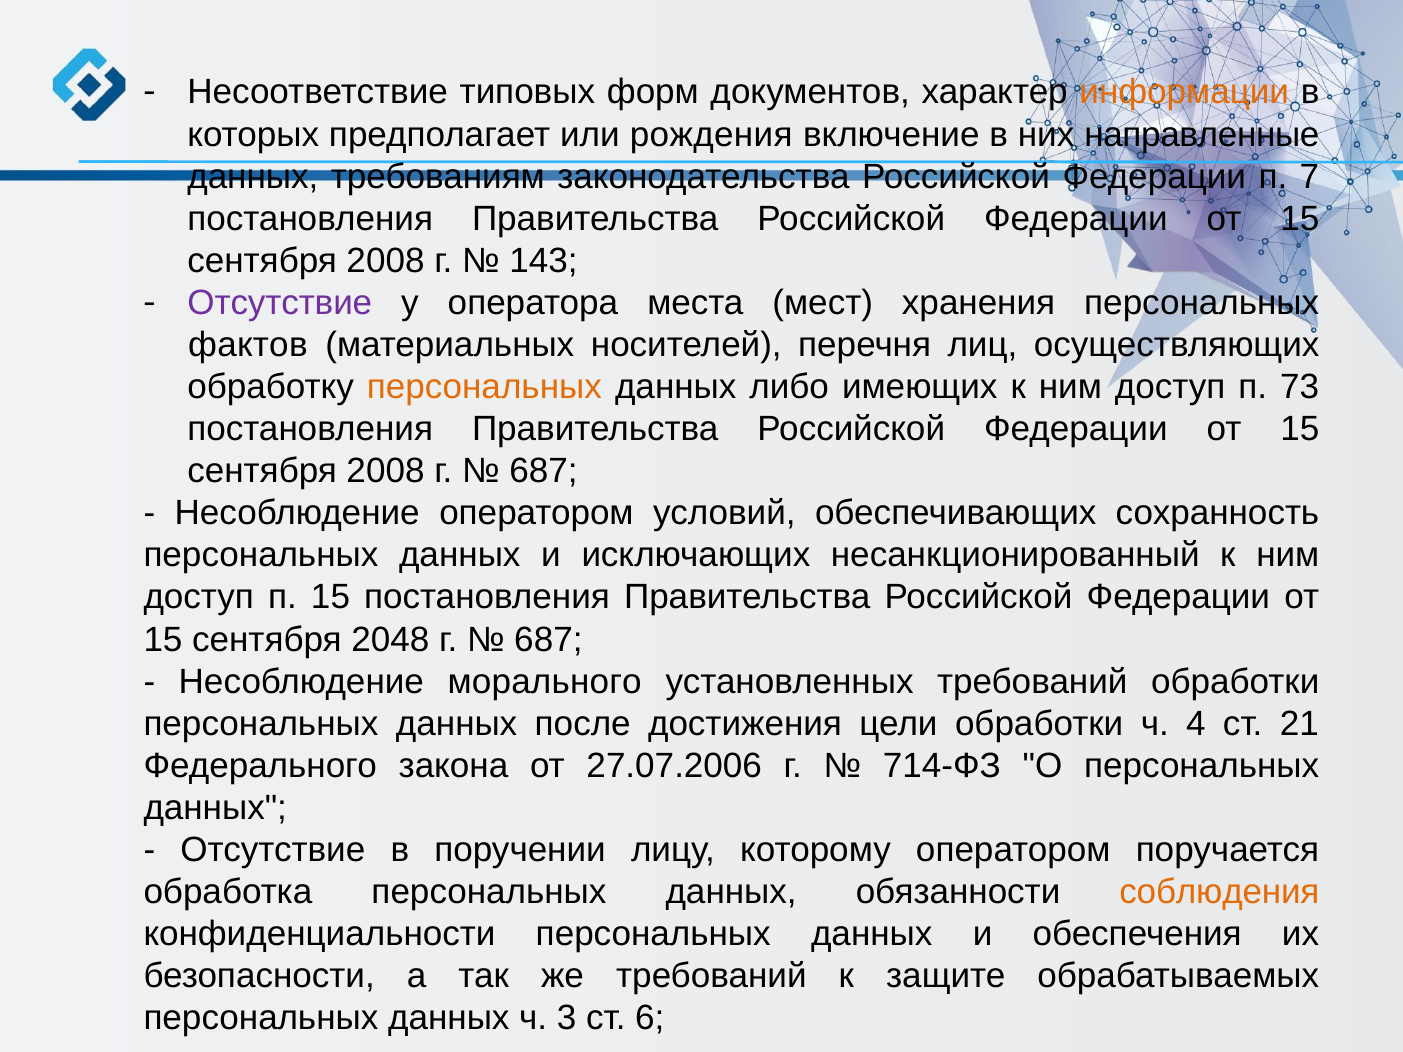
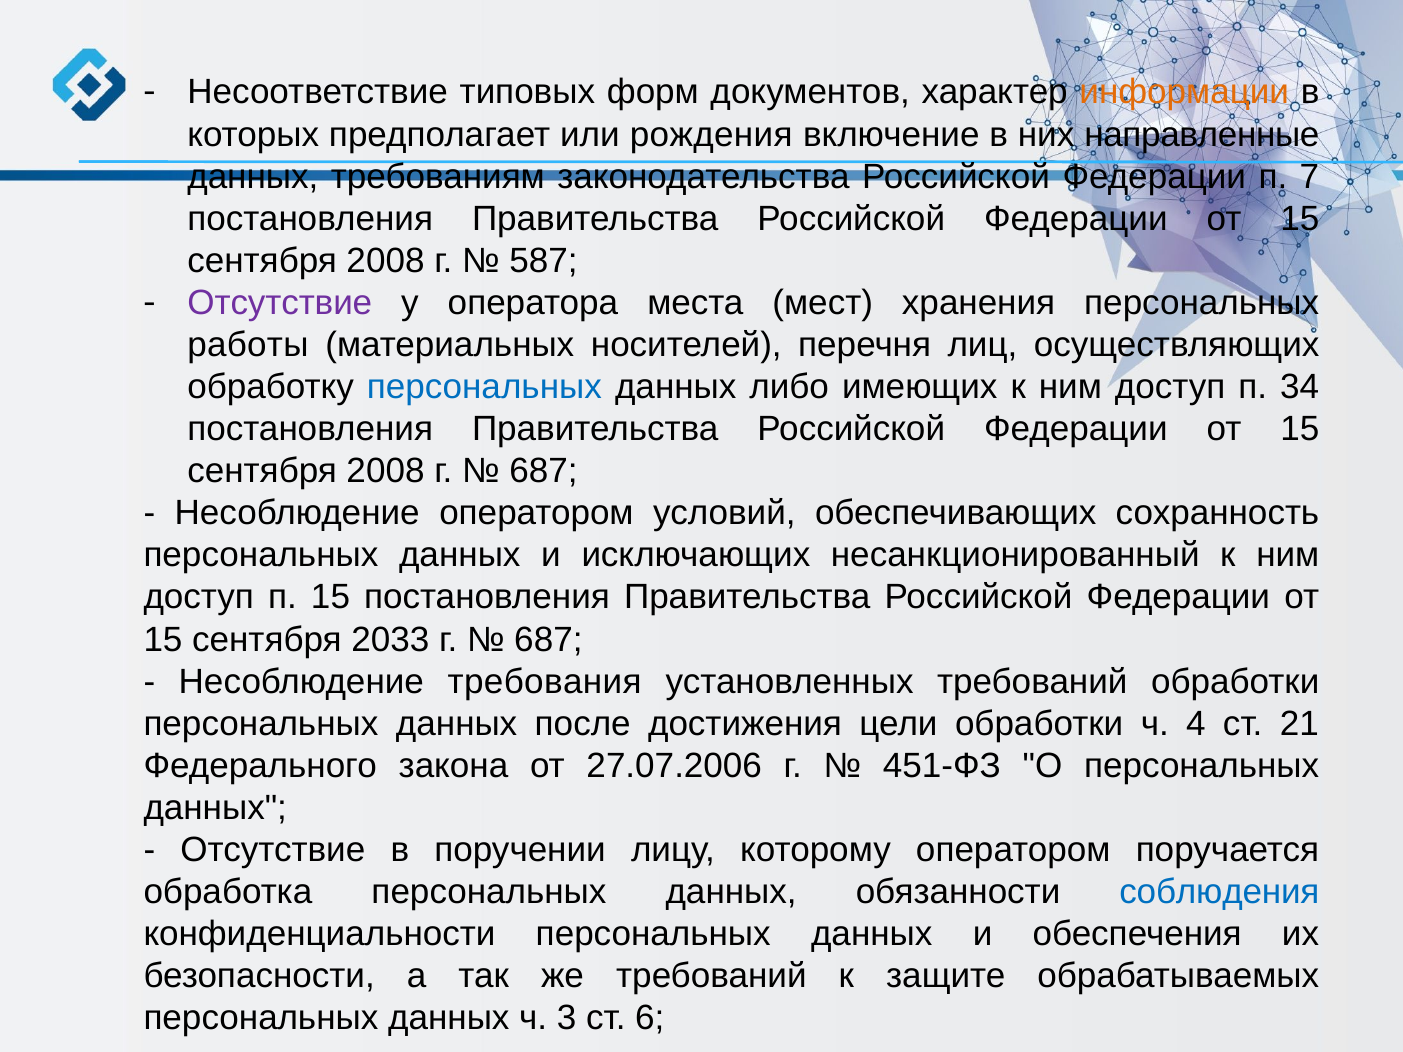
143: 143 -> 587
фактов: фактов -> работы
персональных at (484, 387) colour: orange -> blue
73: 73 -> 34
2048: 2048 -> 2033
морального: морального -> требования
714-ФЗ: 714-ФЗ -> 451-ФЗ
соблюдения colour: orange -> blue
